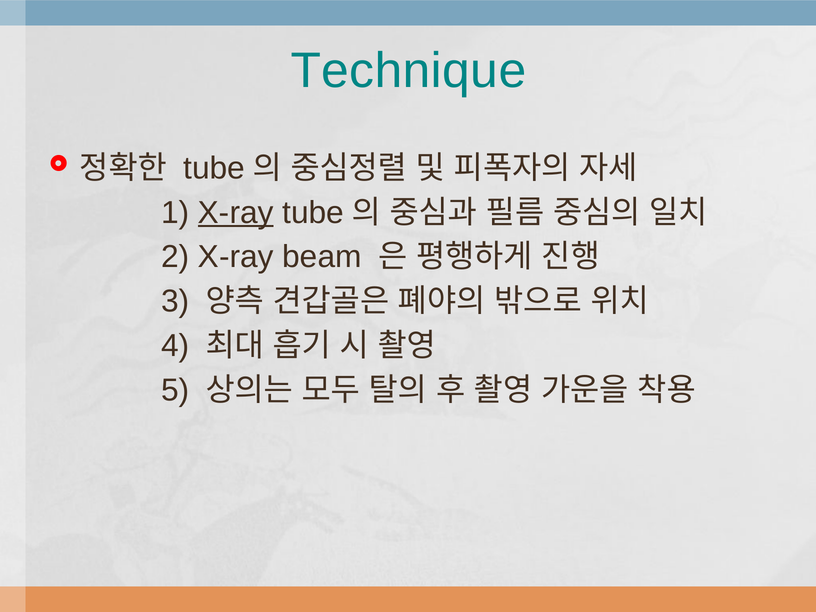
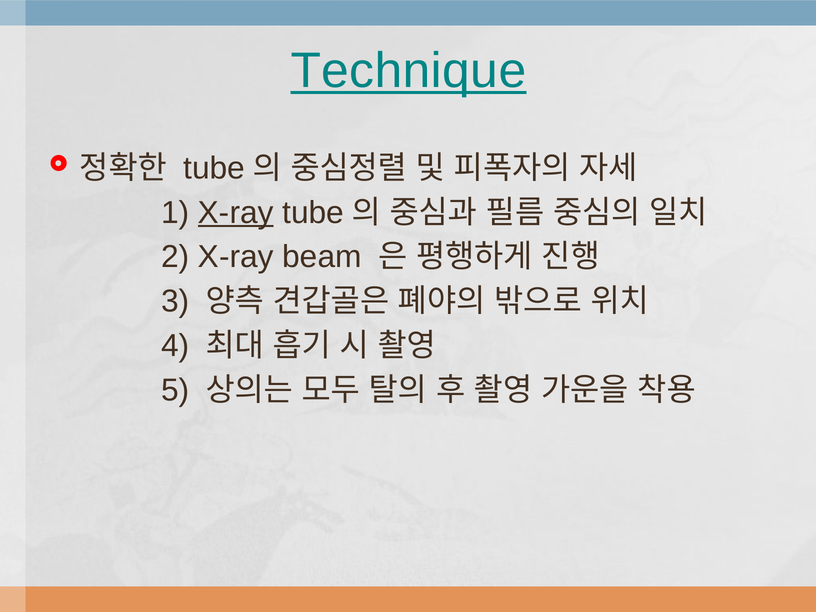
Technique underline: none -> present
